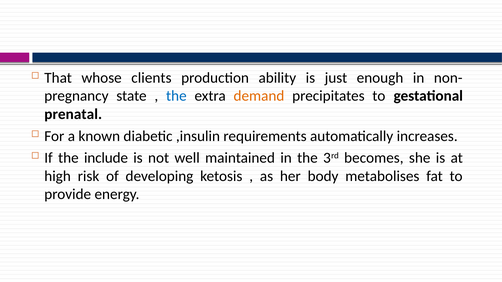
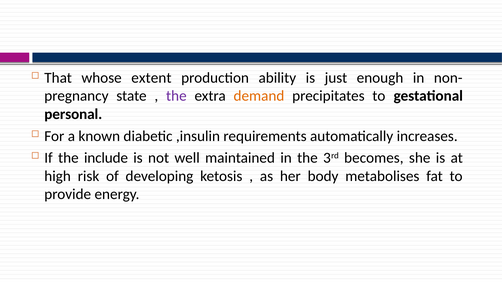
clients: clients -> extent
the at (176, 96) colour: blue -> purple
prenatal: prenatal -> personal
